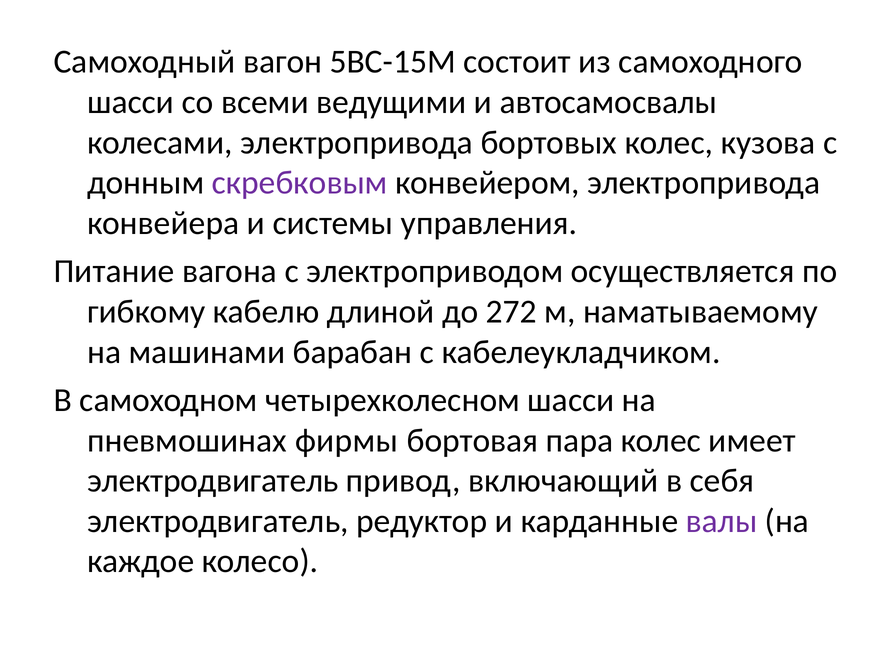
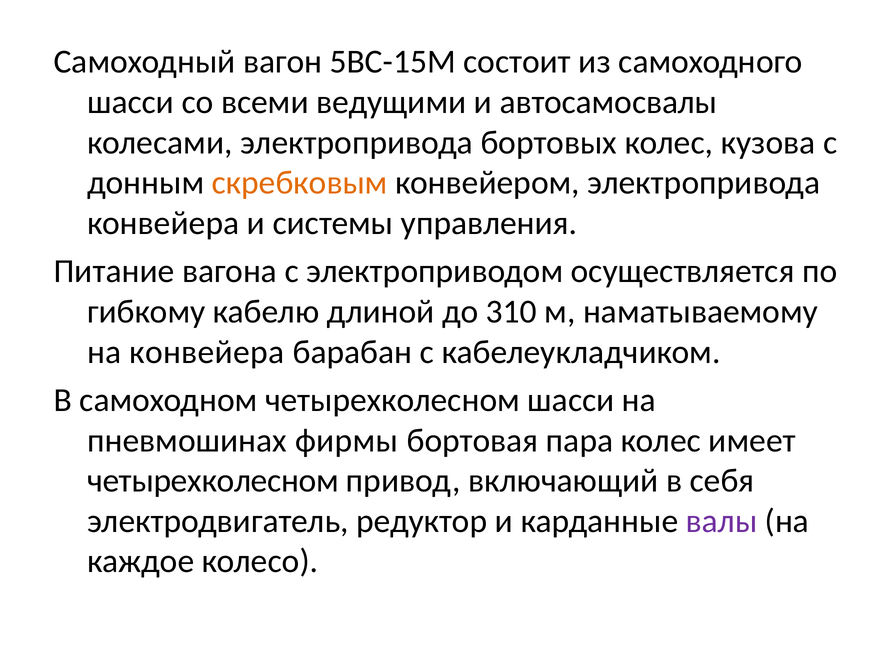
скребковым colour: purple -> orange
272: 272 -> 310
на машинами: машинами -> конвейера
электродвигатель at (213, 481): электродвигатель -> четырехколесном
